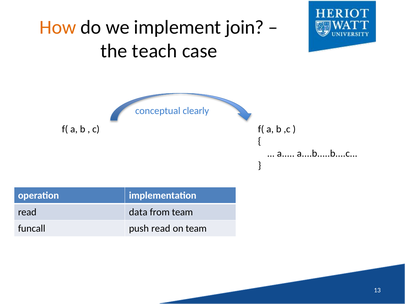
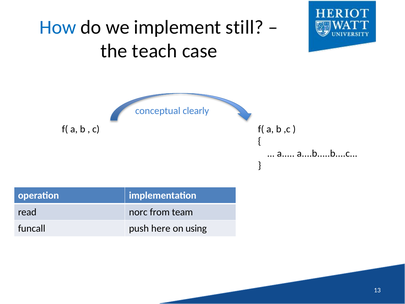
How colour: orange -> blue
join: join -> still
data: data -> norc
push read: read -> here
on team: team -> using
